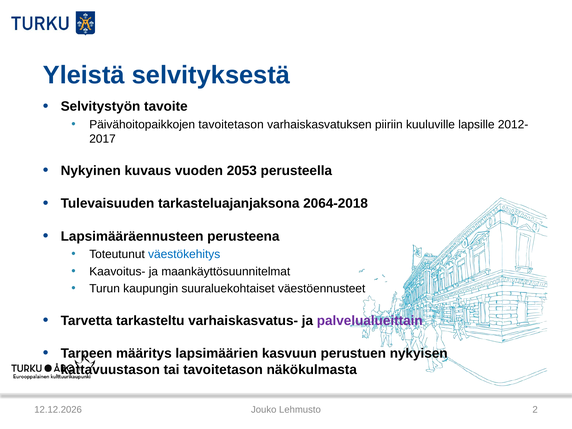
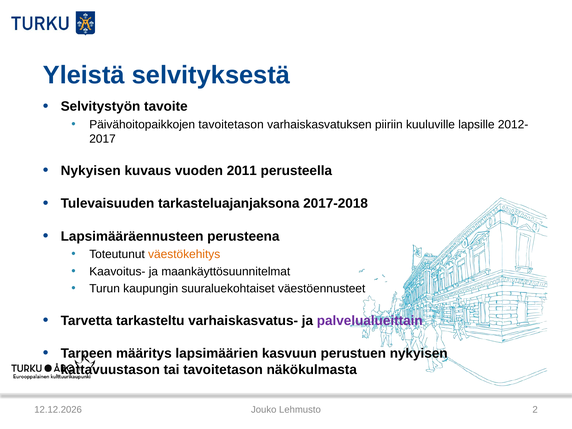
Nykyinen at (91, 171): Nykyinen -> Nykyisen
2053: 2053 -> 2011
2064-2018: 2064-2018 -> 2017-2018
väestökehitys colour: blue -> orange
